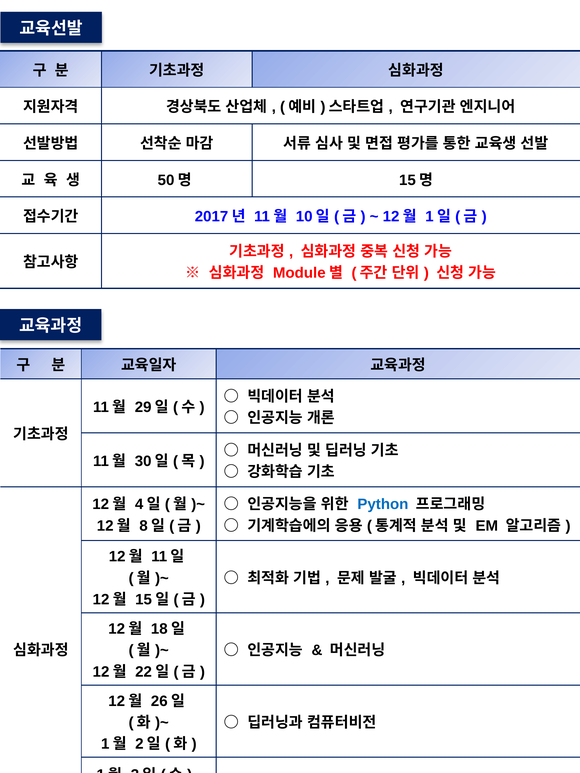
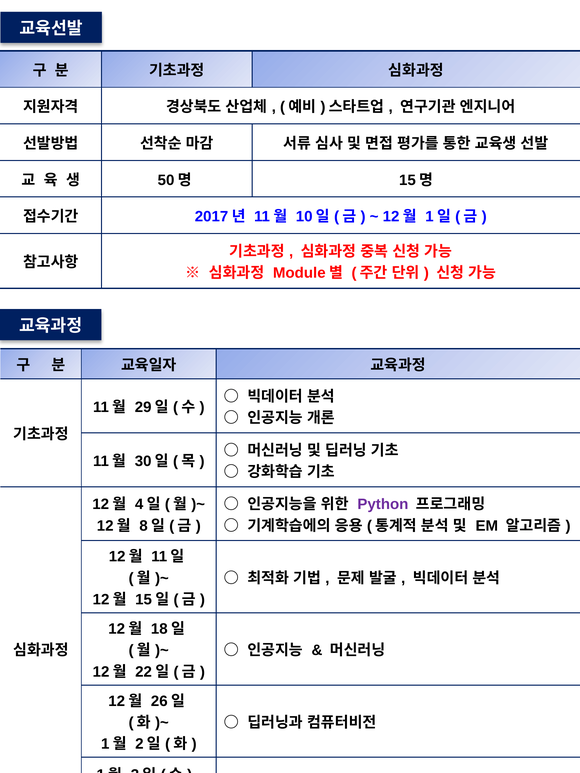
Python colour: blue -> purple
